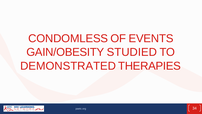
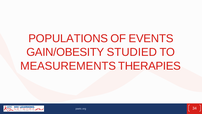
CONDOMLESS: CONDOMLESS -> POPULATIONS
DEMONSTRATED: DEMONSTRATED -> MEASUREMENTS
